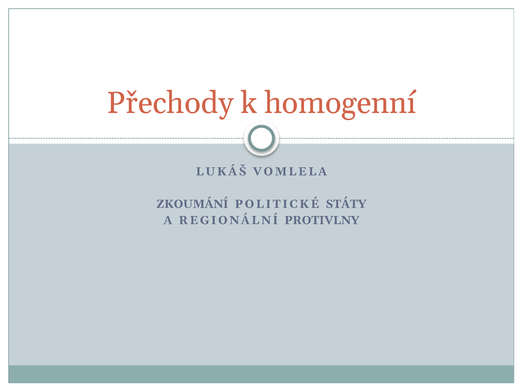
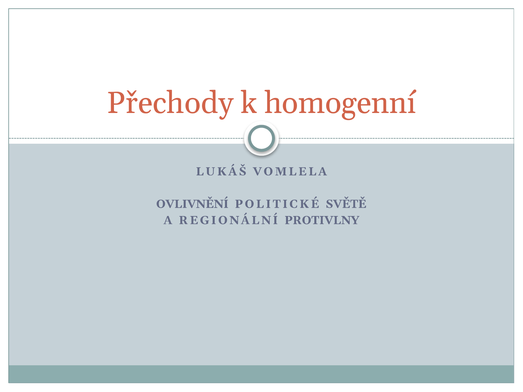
ZKOUMÁNÍ: ZKOUMÁNÍ -> OVLIVNĚNÍ
STÁTY: STÁTY -> SVĚTĚ
